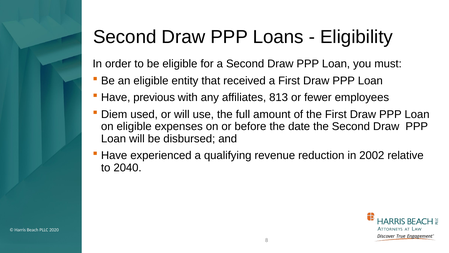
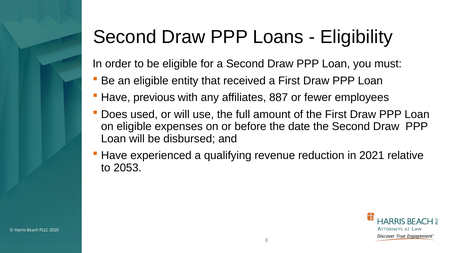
813: 813 -> 887
Diem: Diem -> Does
2002: 2002 -> 2021
2040: 2040 -> 2053
